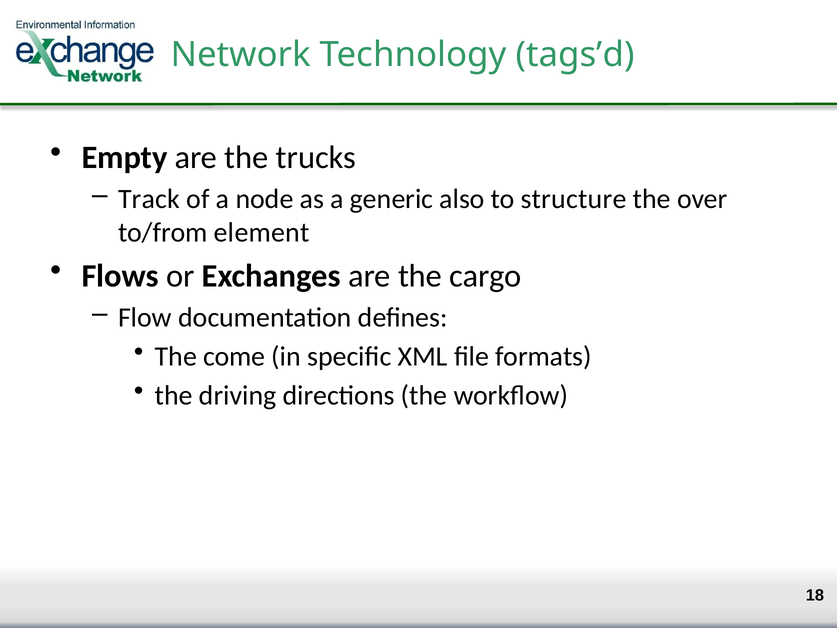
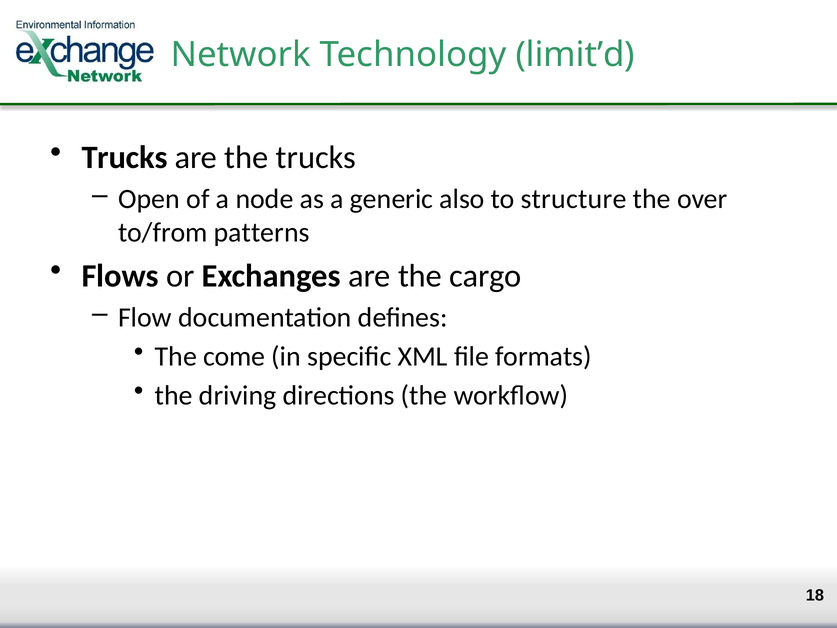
tags’d: tags’d -> limit’d
Empty at (125, 158): Empty -> Trucks
Track: Track -> Open
element: element -> patterns
